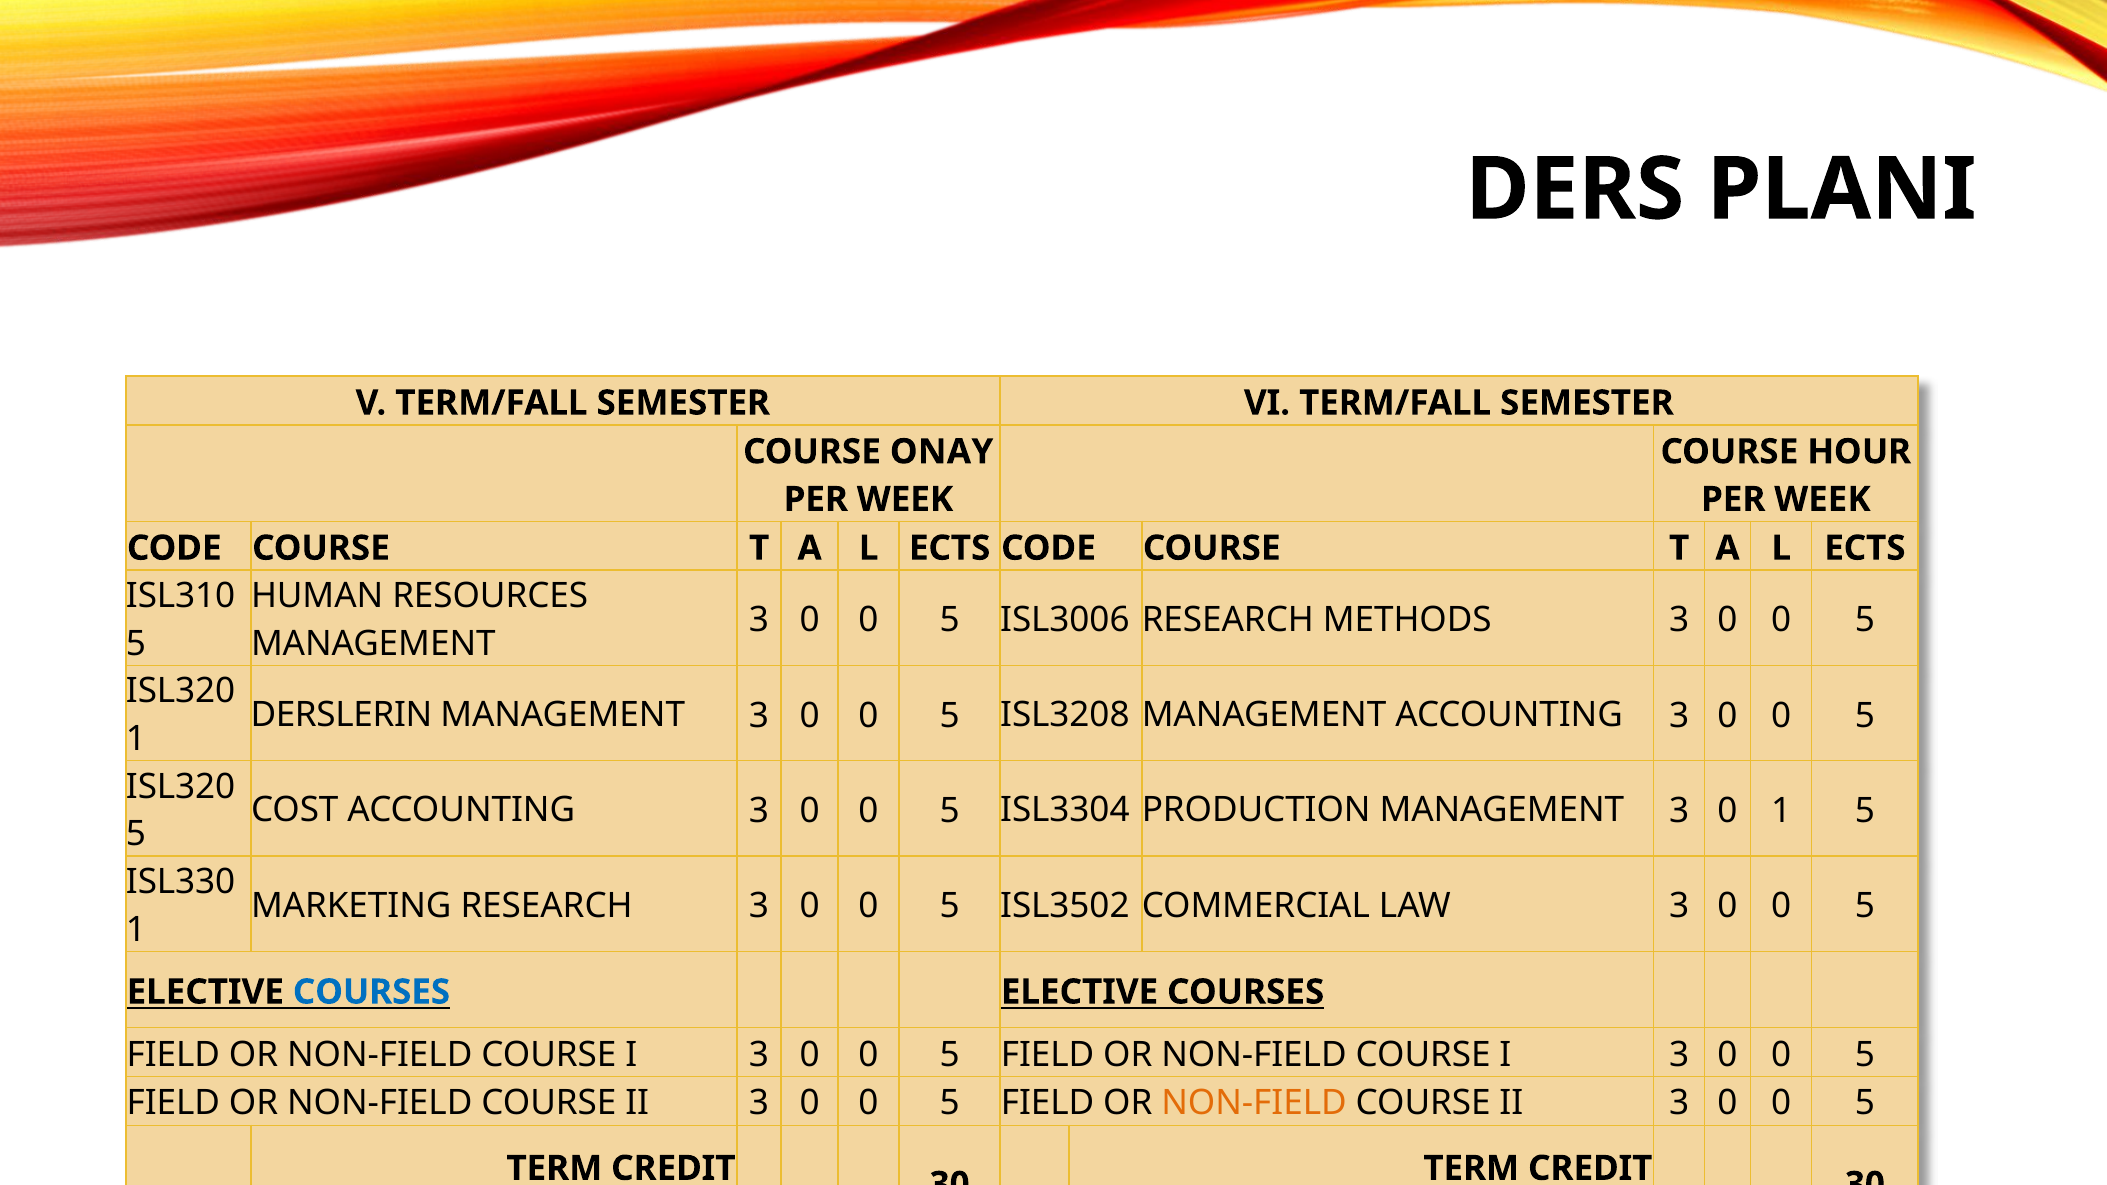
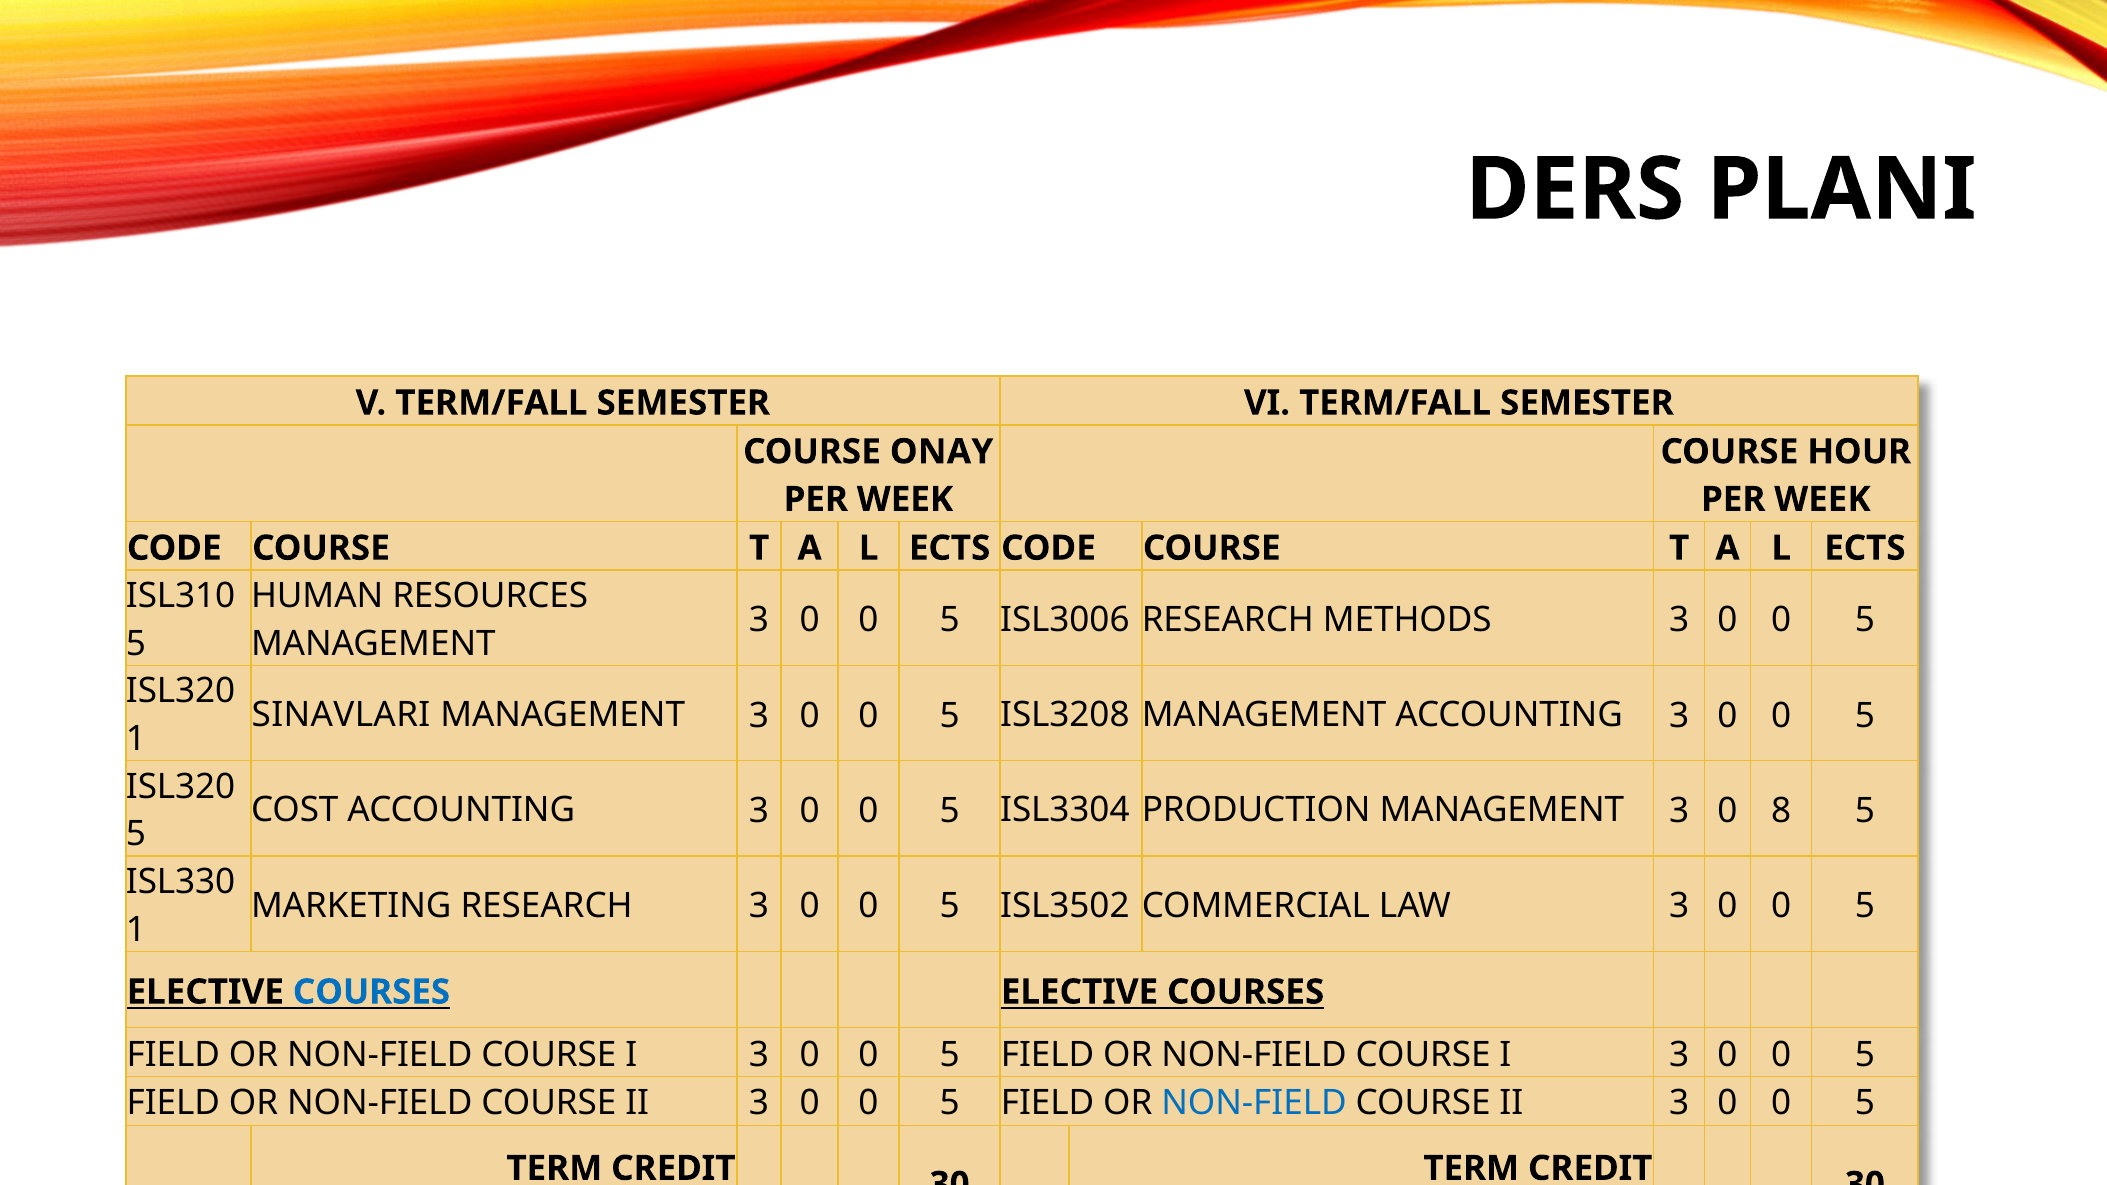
DERSLERIN: DERSLERIN -> SINAVLARI
0 1: 1 -> 8
NON-FIELD at (1254, 1103) colour: orange -> blue
